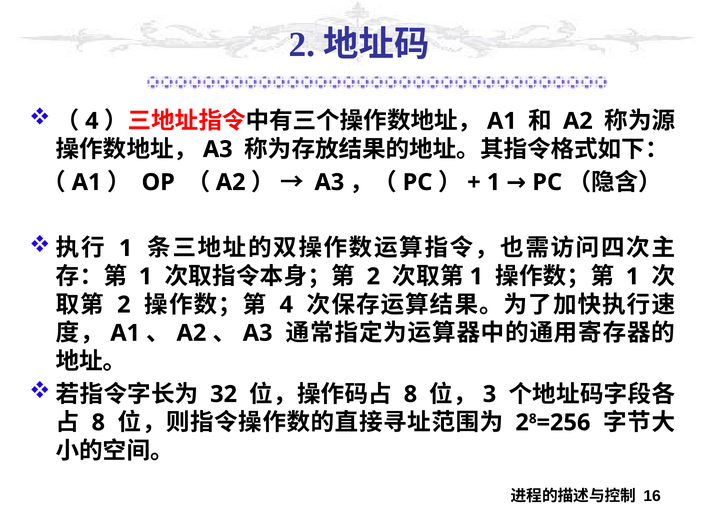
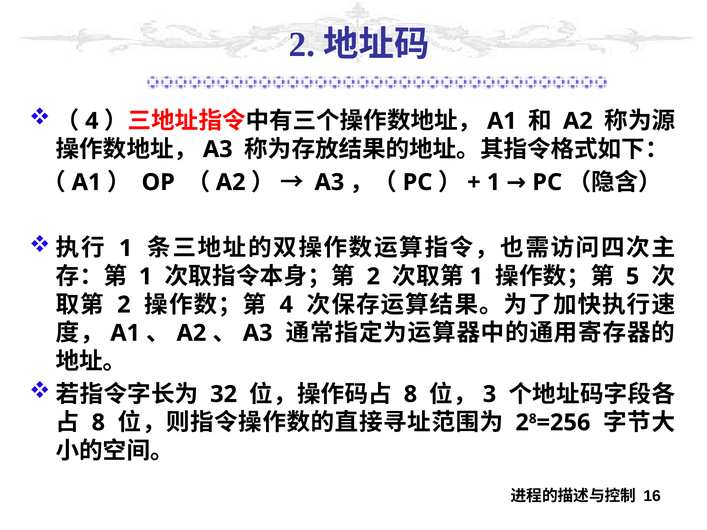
1 at (633, 277): 1 -> 5
